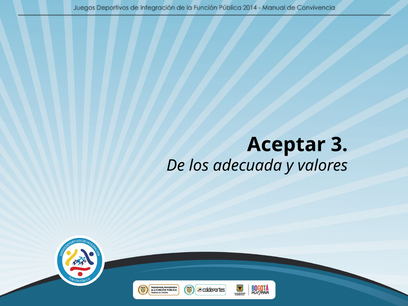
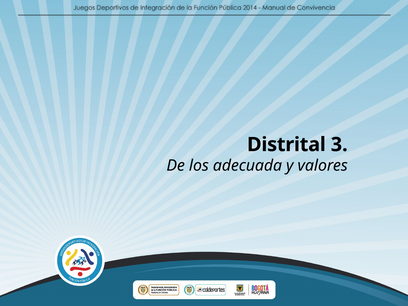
Aceptar: Aceptar -> Distrital
